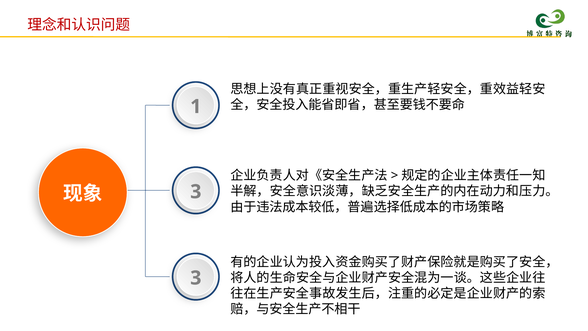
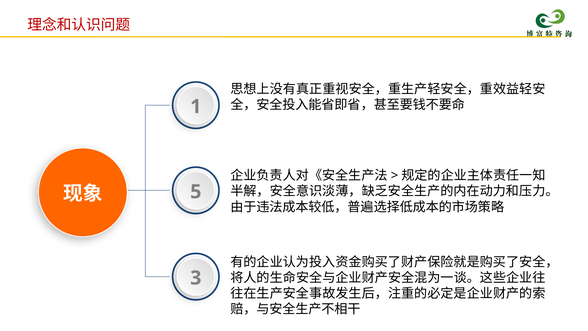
3 at (196, 192): 3 -> 5
